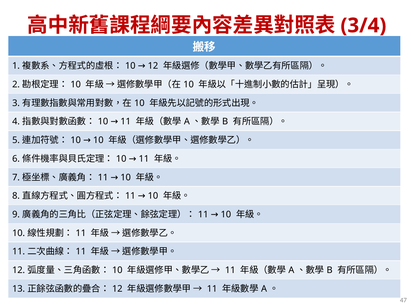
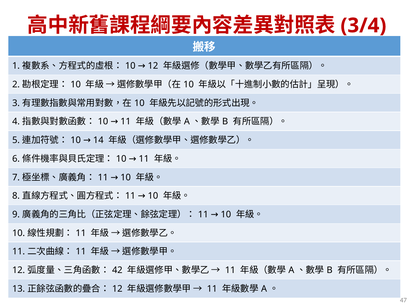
10 10: 10 -> 14
10 at (117, 270): 10 -> 42
